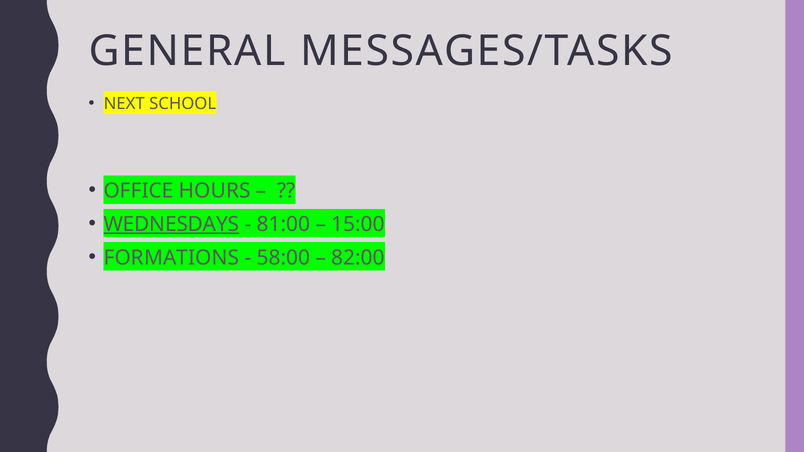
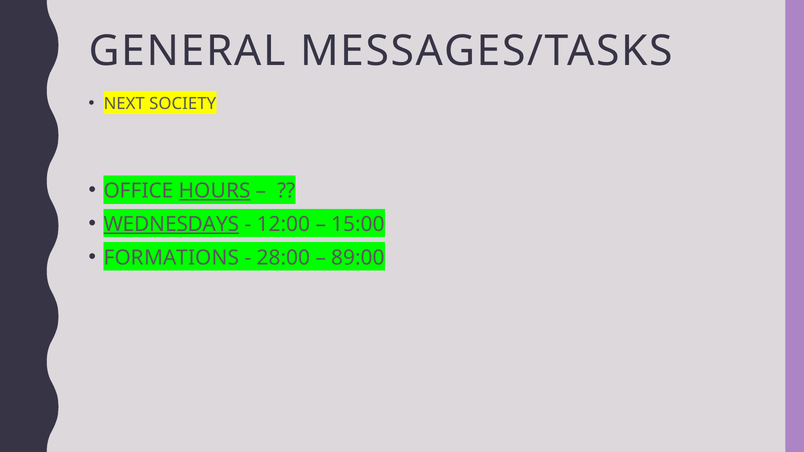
SCHOOL: SCHOOL -> SOCIETY
HOURS underline: none -> present
81:00: 81:00 -> 12:00
58:00: 58:00 -> 28:00
82:00: 82:00 -> 89:00
